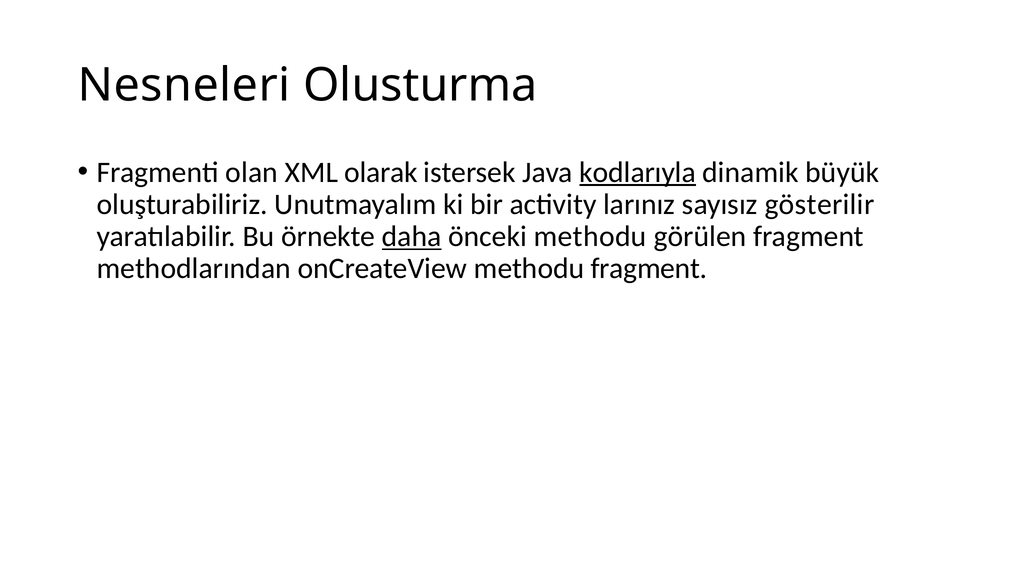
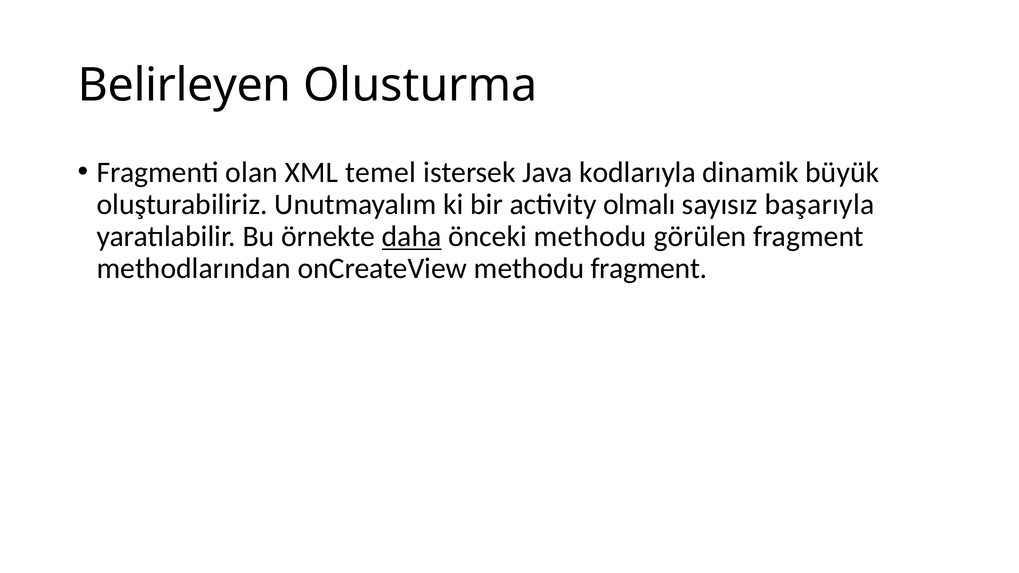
Nesneleri: Nesneleri -> Belirleyen
olarak: olarak -> temel
kodlarıyla underline: present -> none
larınız: larınız -> olmalı
gösterilir: gösterilir -> başarıyla
